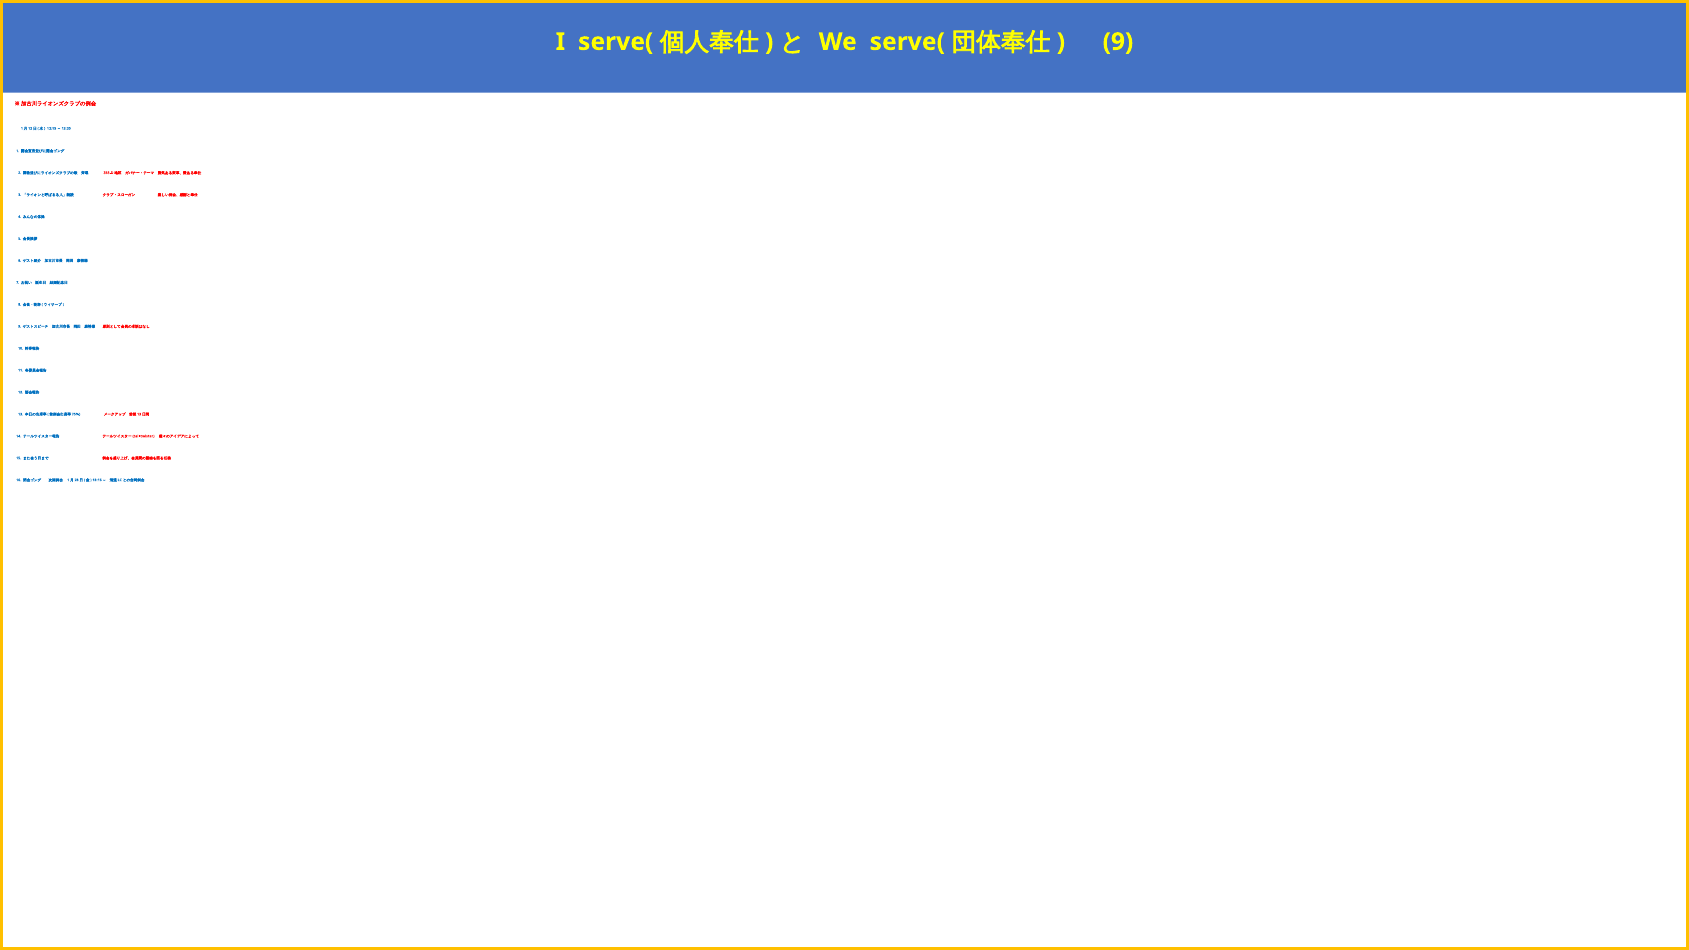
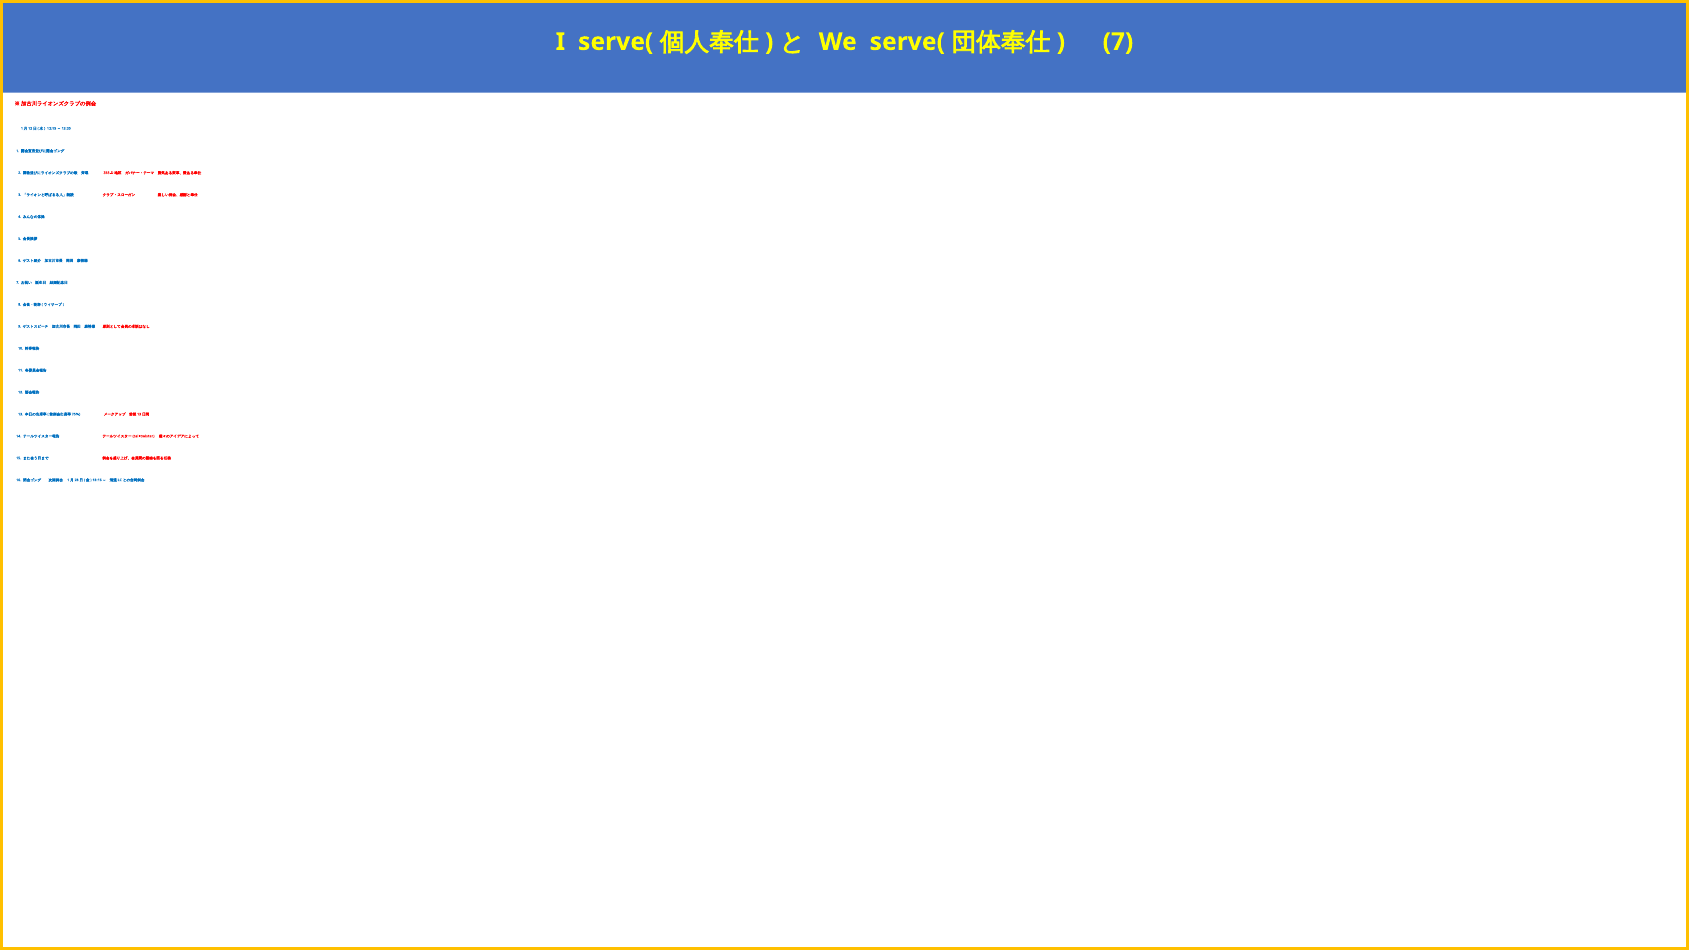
9 at (1118, 42): 9 -> 7
